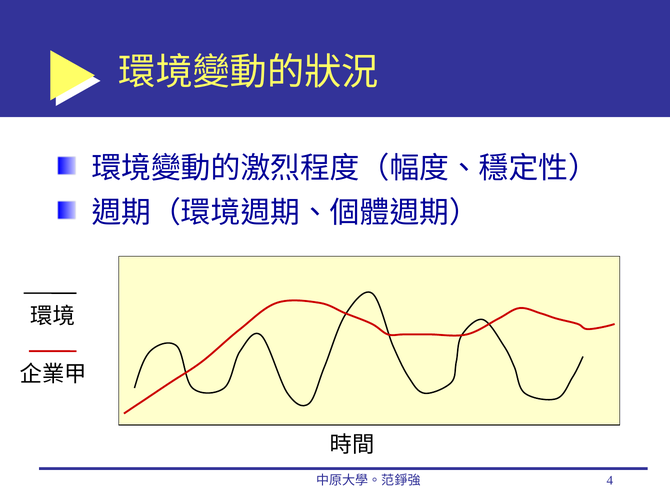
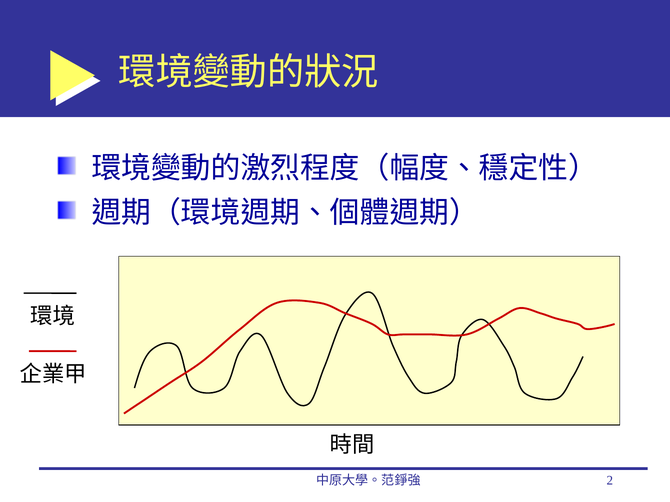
4: 4 -> 2
